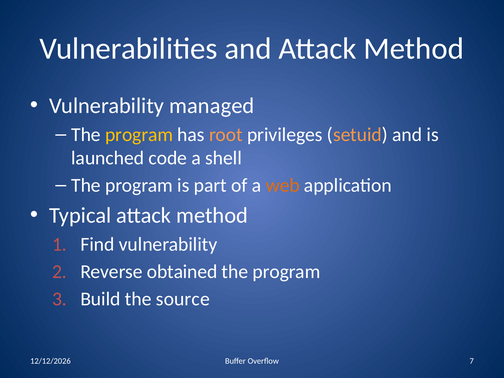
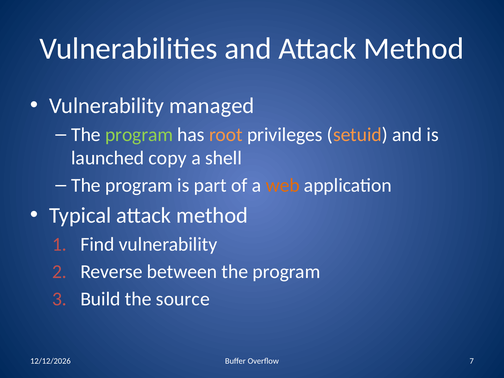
program at (139, 135) colour: yellow -> light green
code: code -> copy
obtained: obtained -> between
